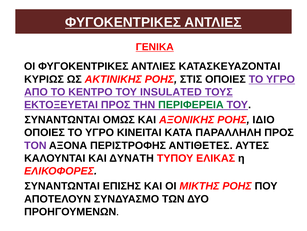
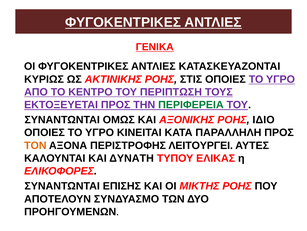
INSULATED: INSULATED -> ΠΕΡΙΠΤΩΣΗ
ΤΟΝ colour: purple -> orange
ΑΝΤΙΘΕΤΕΣ: ΑΝΤΙΘΕΤΕΣ -> ΛΕΙΤΟΥΡΓΕΙ
